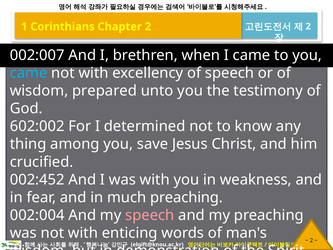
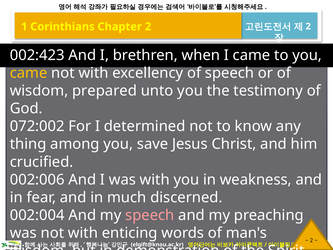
002:007: 002:007 -> 002:423
came at (29, 73) colour: light blue -> yellow
602:002: 602:002 -> 072:002
002:452: 002:452 -> 002:006
much preaching: preaching -> discerned
